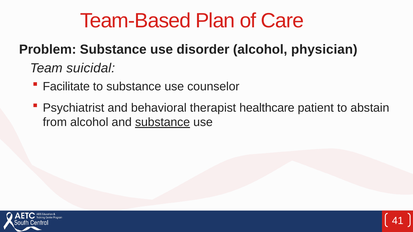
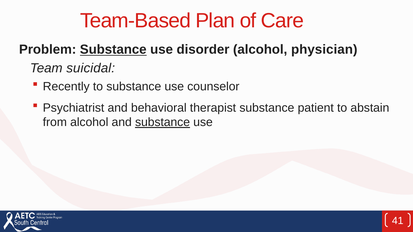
Substance at (113, 50) underline: none -> present
Facilitate: Facilitate -> Recently
therapist healthcare: healthcare -> substance
